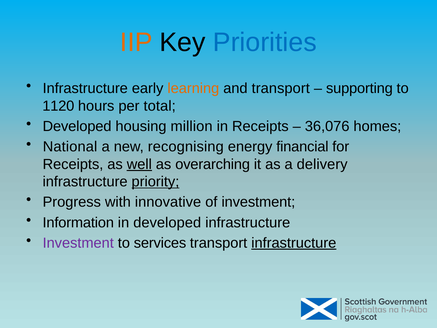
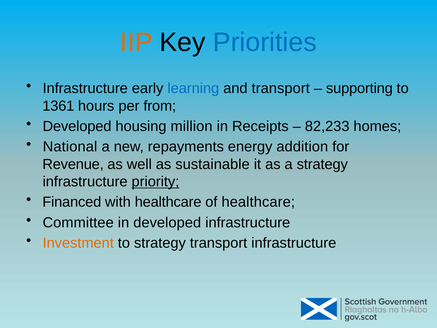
learning colour: orange -> blue
1120: 1120 -> 1361
total: total -> from
36,076: 36,076 -> 82,233
recognising: recognising -> repayments
financial: financial -> addition
Receipts at (73, 164): Receipts -> Revenue
well underline: present -> none
overarching: overarching -> sustainable
a delivery: delivery -> strategy
Progress: Progress -> Financed
with innovative: innovative -> healthcare
of investment: investment -> healthcare
Information: Information -> Committee
Investment at (78, 243) colour: purple -> orange
to services: services -> strategy
infrastructure at (294, 243) underline: present -> none
